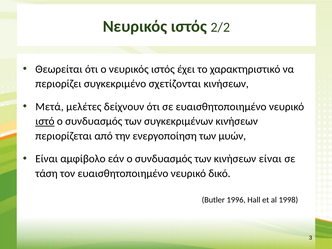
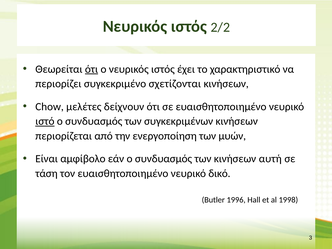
ότι at (92, 69) underline: none -> present
Μετά: Μετά -> Chow
κινήσεων είναι: είναι -> αυτή
